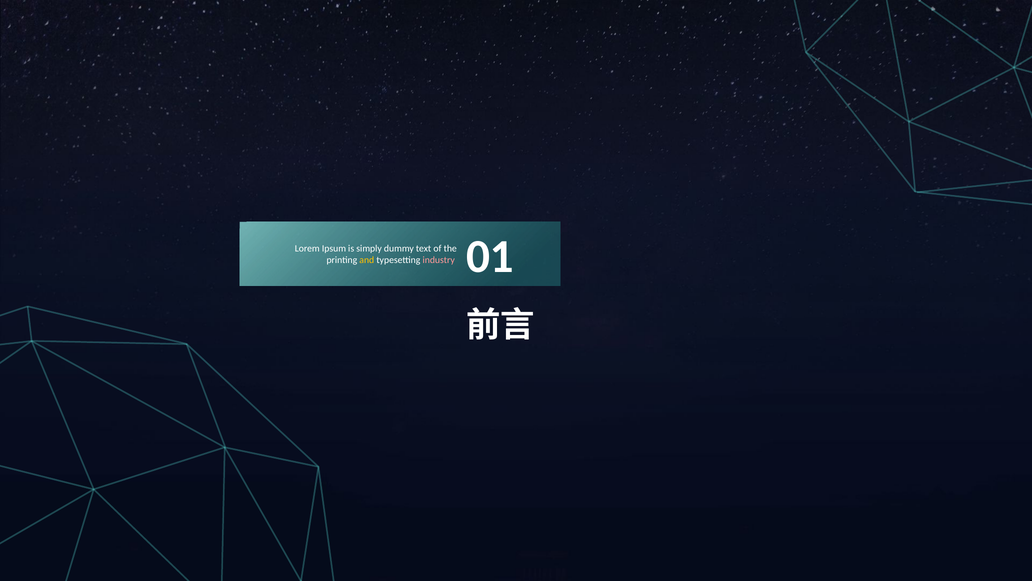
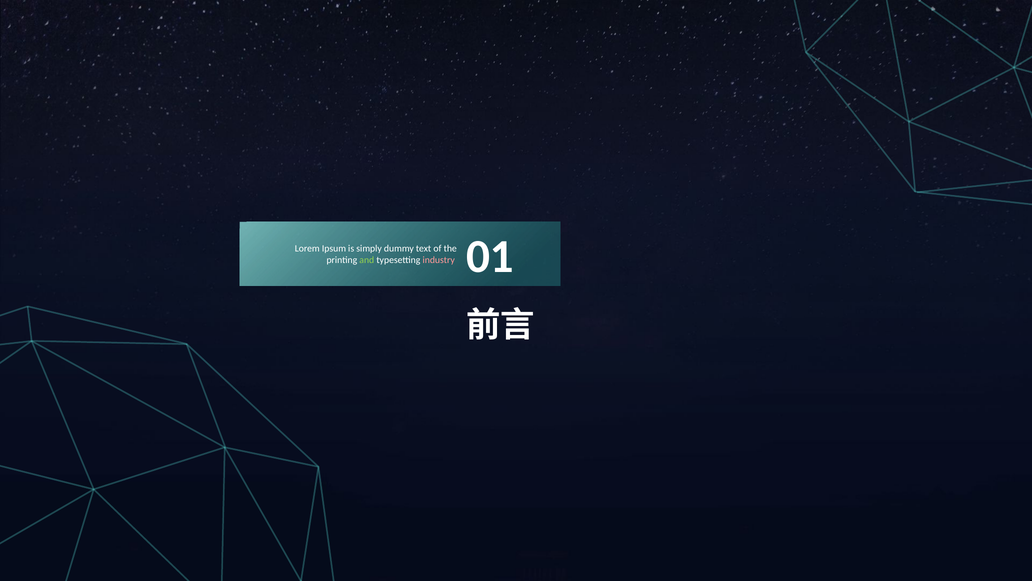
and colour: yellow -> light green
